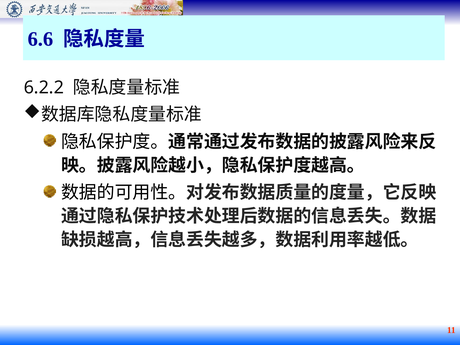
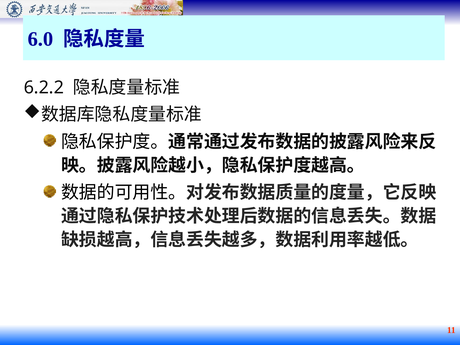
6.6: 6.6 -> 6.0
